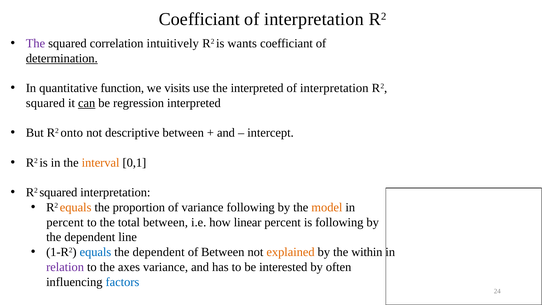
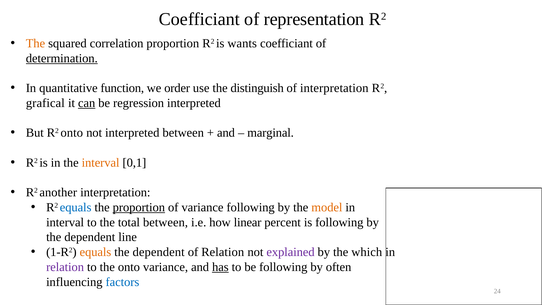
Coefficiant of interpretation: interpretation -> representation
The at (35, 43) colour: purple -> orange
correlation intuitively: intuitively -> proportion
visits: visits -> order
the interpreted: interpreted -> distinguish
squared at (45, 103): squared -> grafical
not descriptive: descriptive -> interpreted
intercept: intercept -> marginal
squared at (58, 192): squared -> another
equals at (76, 207) colour: orange -> blue
proportion at (139, 207) underline: none -> present
percent at (65, 222): percent -> interval
equals at (95, 252) colour: blue -> orange
of Between: Between -> Relation
explained colour: orange -> purple
within: within -> which
the axes: axes -> onto
has underline: none -> present
be interested: interested -> following
